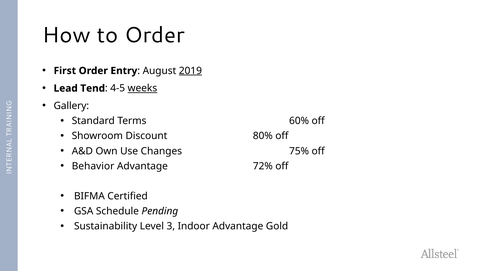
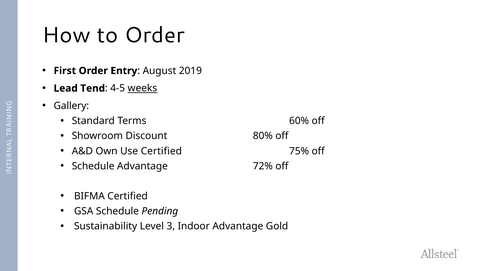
2019 underline: present -> none
Use Changes: Changes -> Certified
Behavior at (93, 167): Behavior -> Schedule
